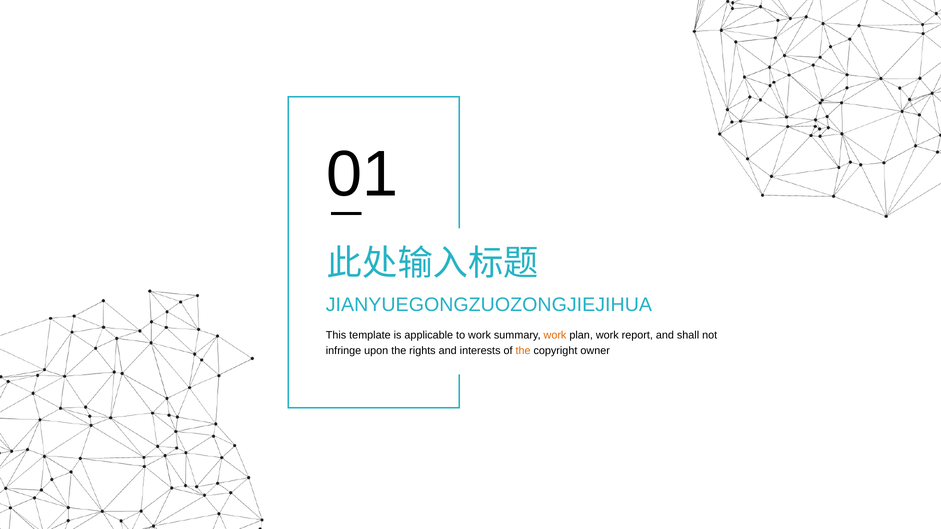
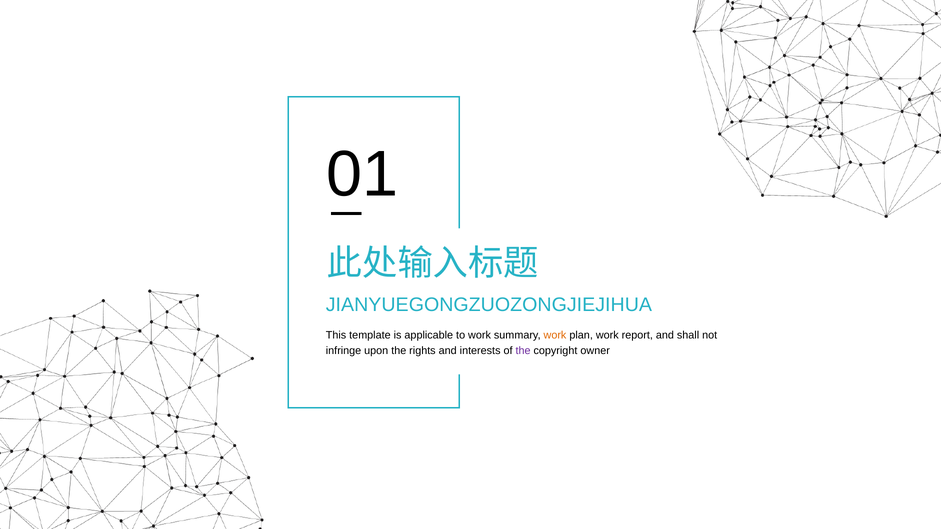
the at (523, 351) colour: orange -> purple
